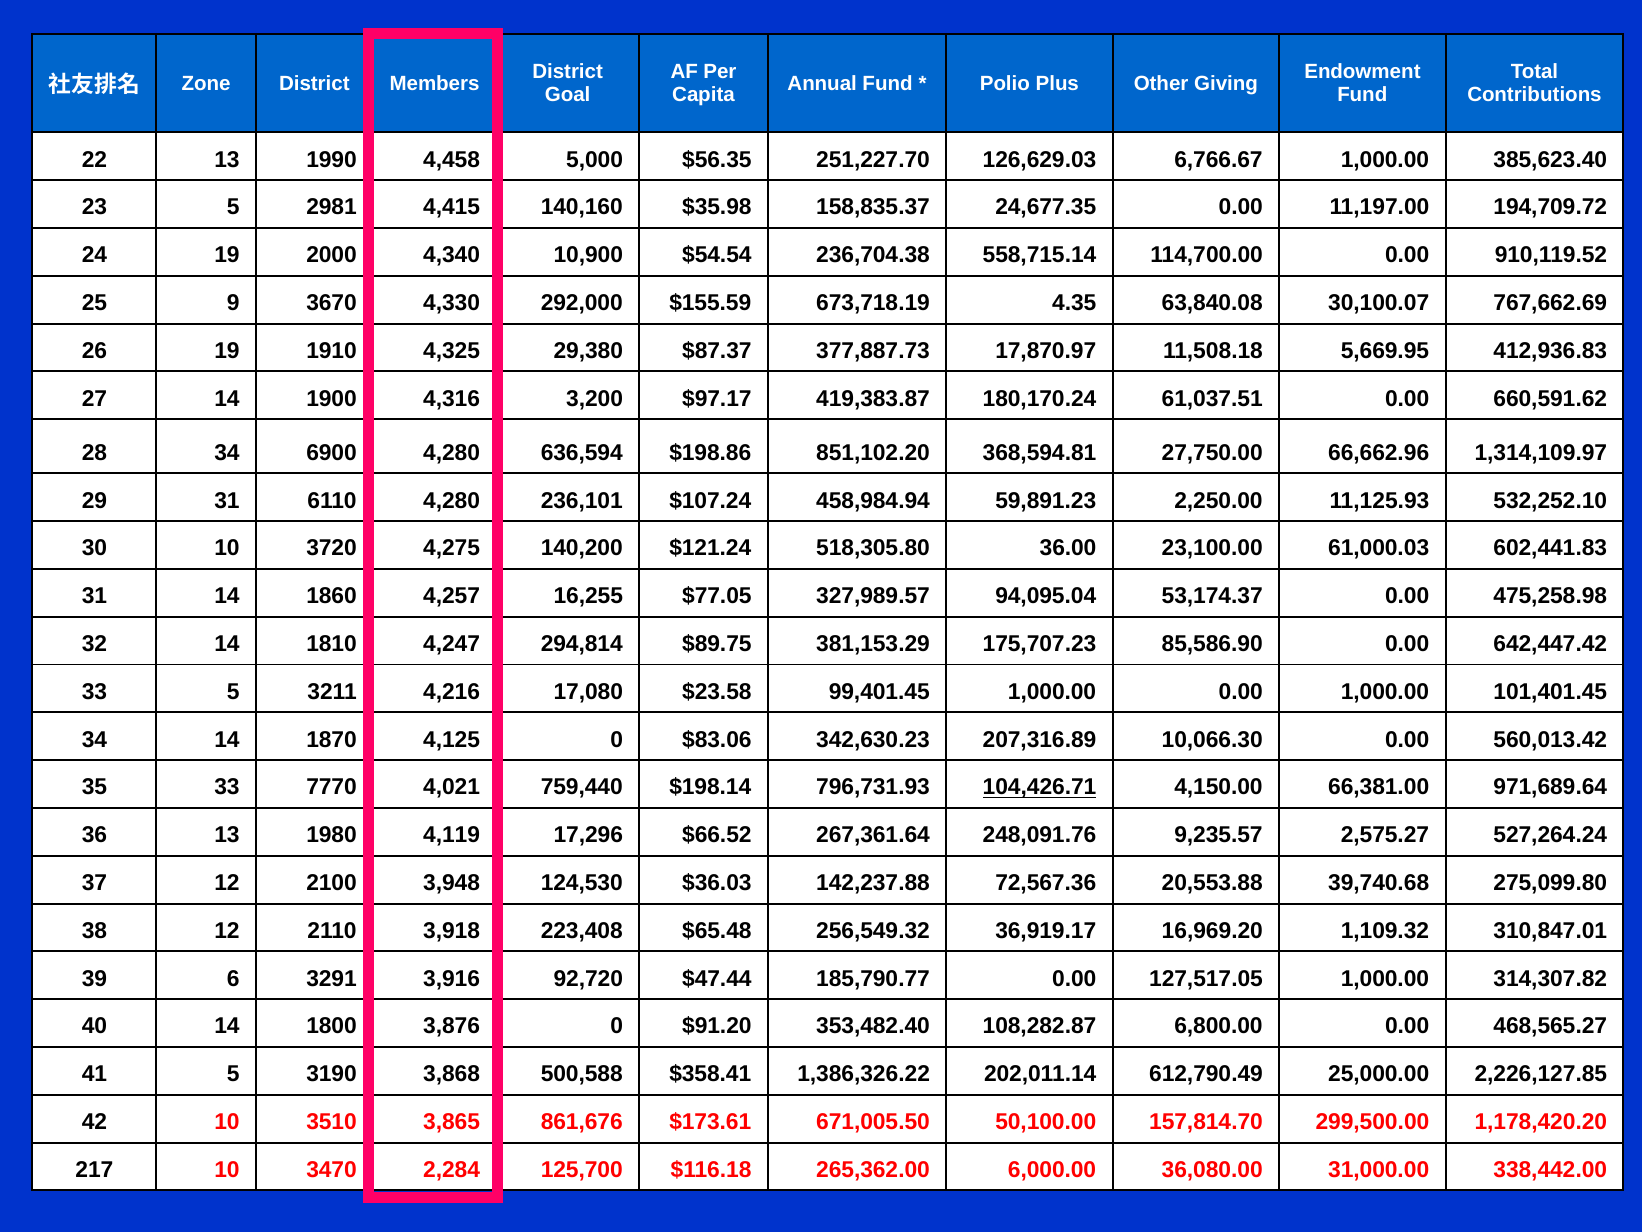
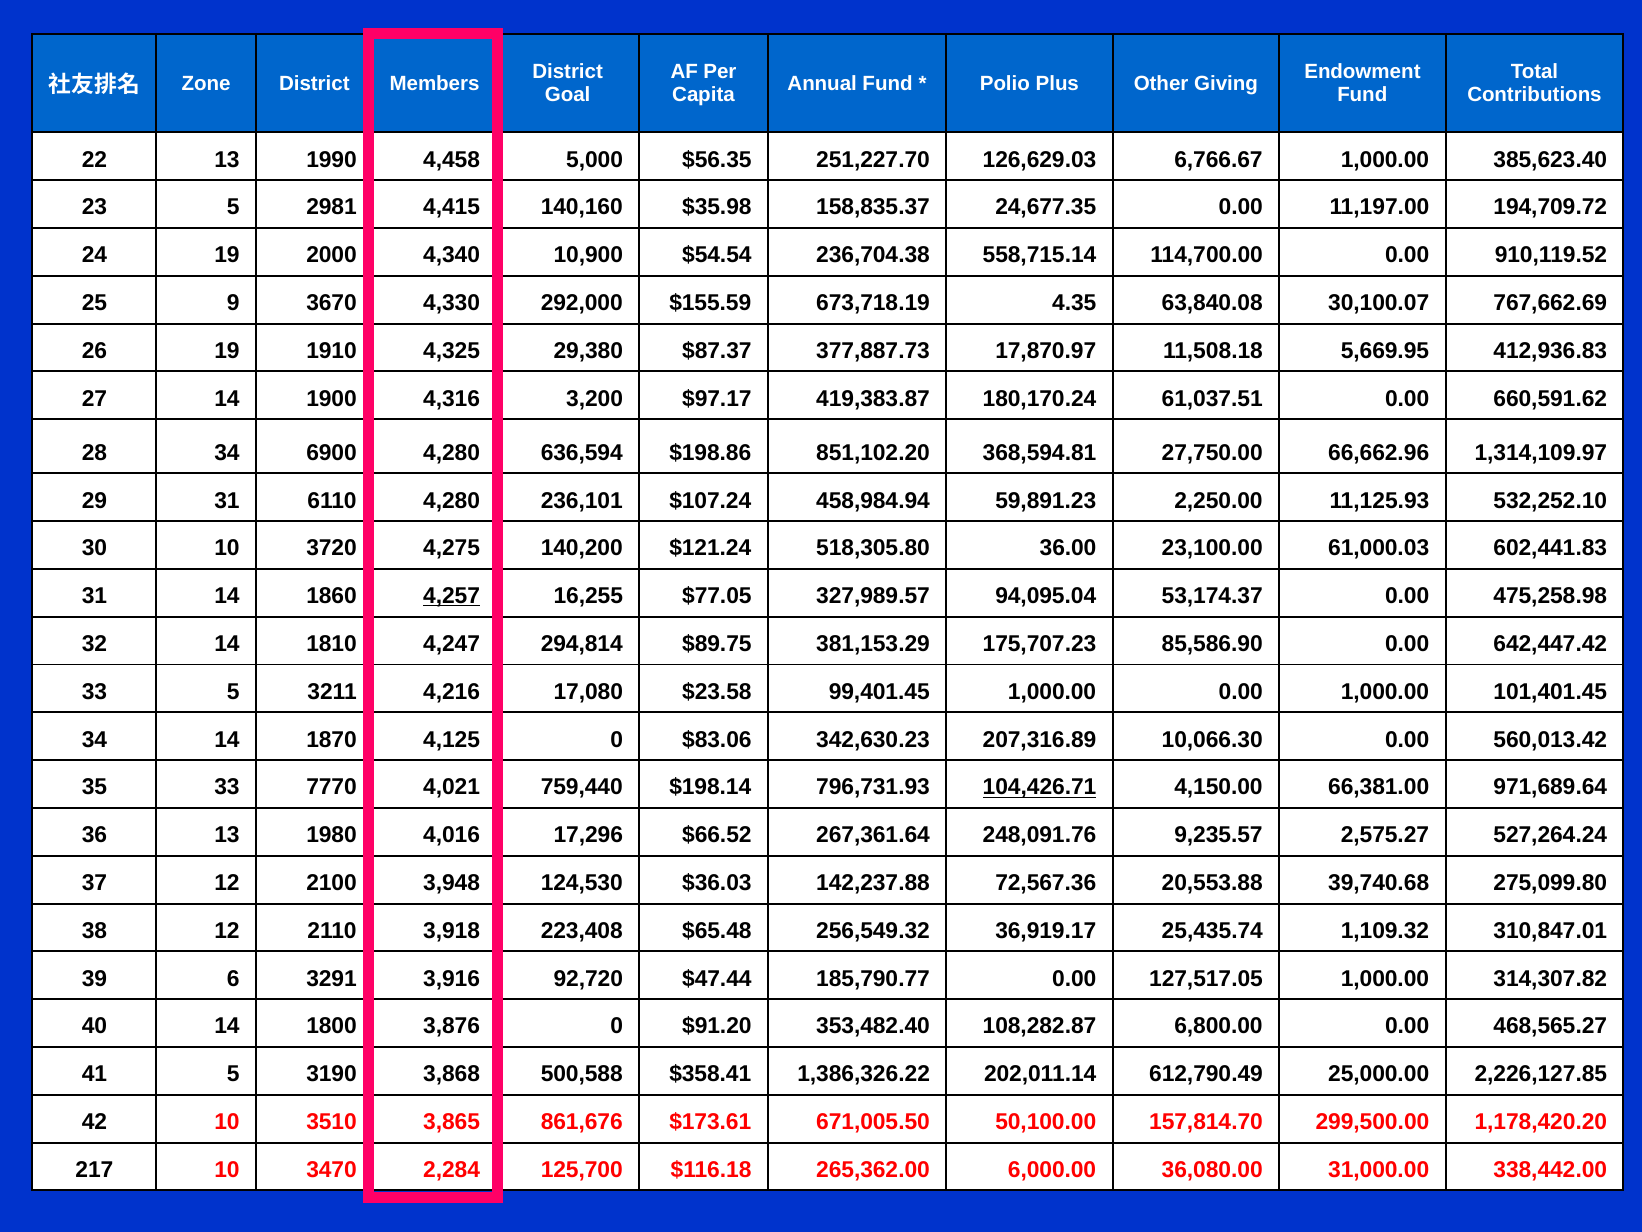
4,257 underline: none -> present
4,119: 4,119 -> 4,016
16,969.20: 16,969.20 -> 25,435.74
